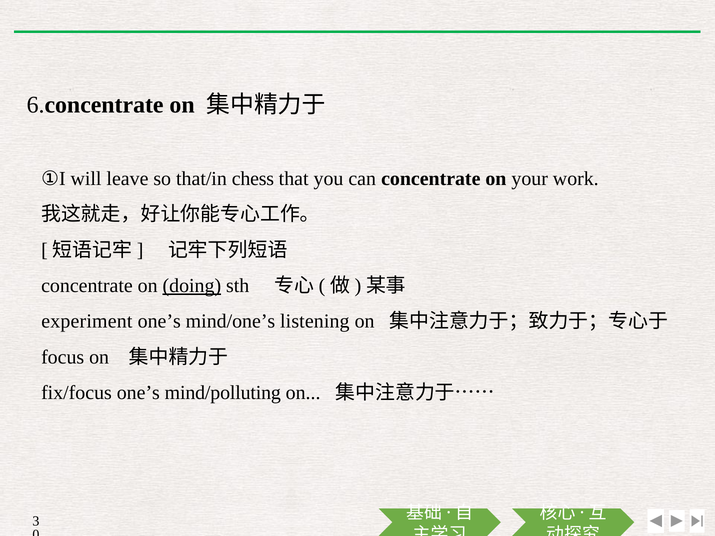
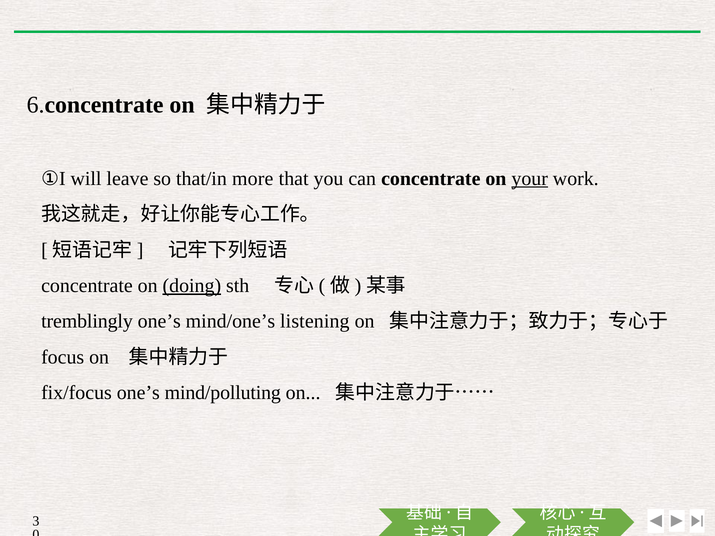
chess: chess -> more
your underline: none -> present
experiment: experiment -> tremblingly
